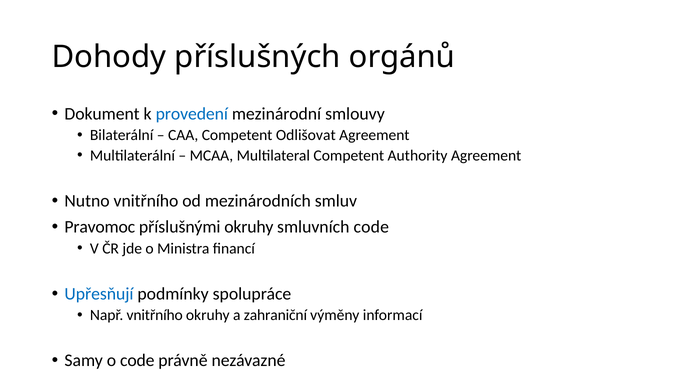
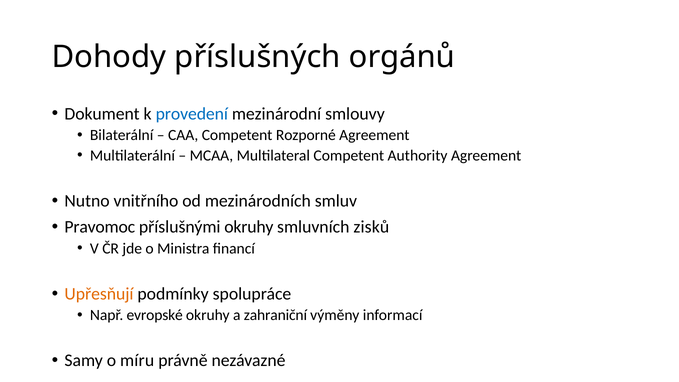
Odlišovat: Odlišovat -> Rozporné
smluvních code: code -> zisků
Upřesňují colour: blue -> orange
Např vnitřního: vnitřního -> evropské
o code: code -> míru
